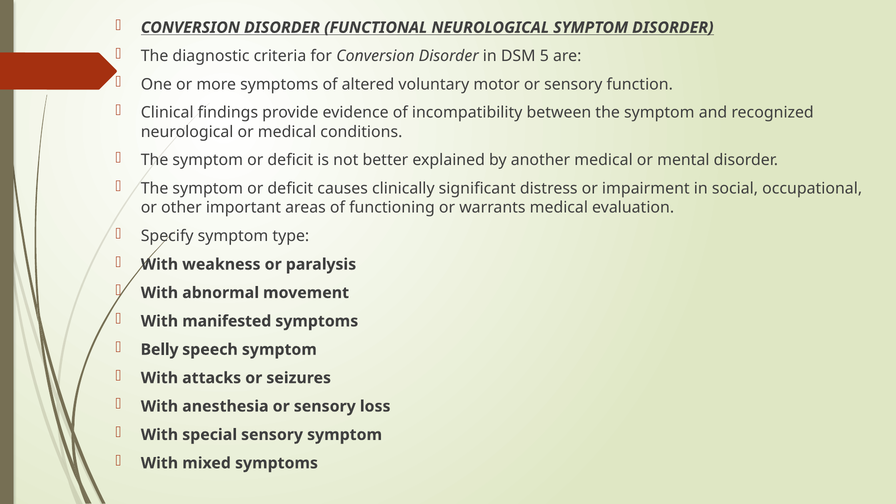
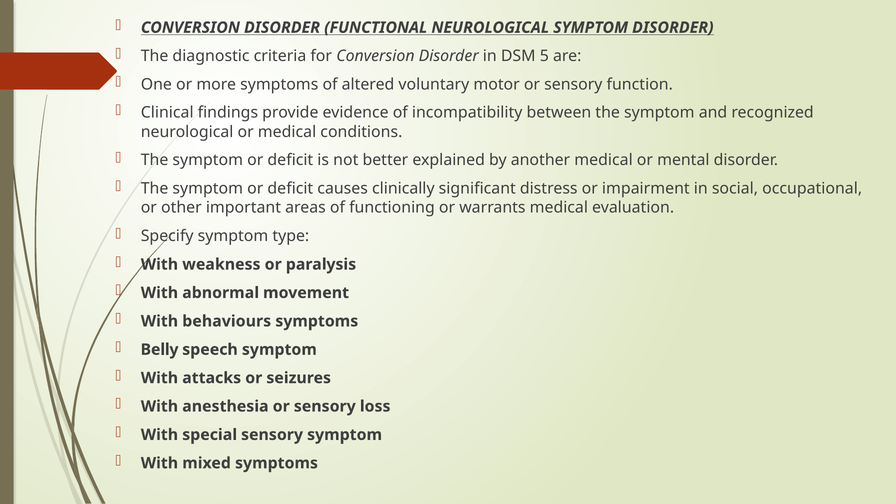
manifested: manifested -> behaviours
